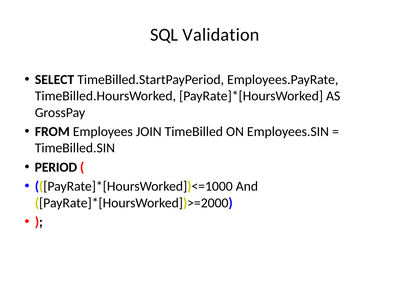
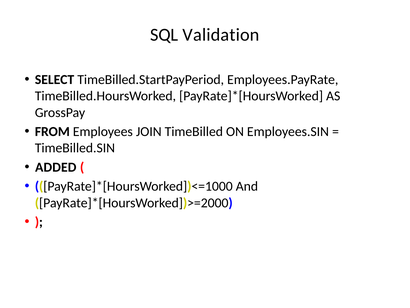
PERIOD: PERIOD -> ADDED
